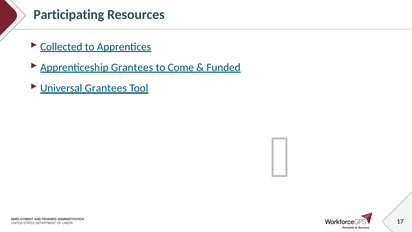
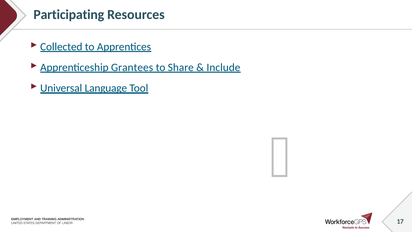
Come: Come -> Share
Funded: Funded -> Include
Universal Grantees: Grantees -> Language
